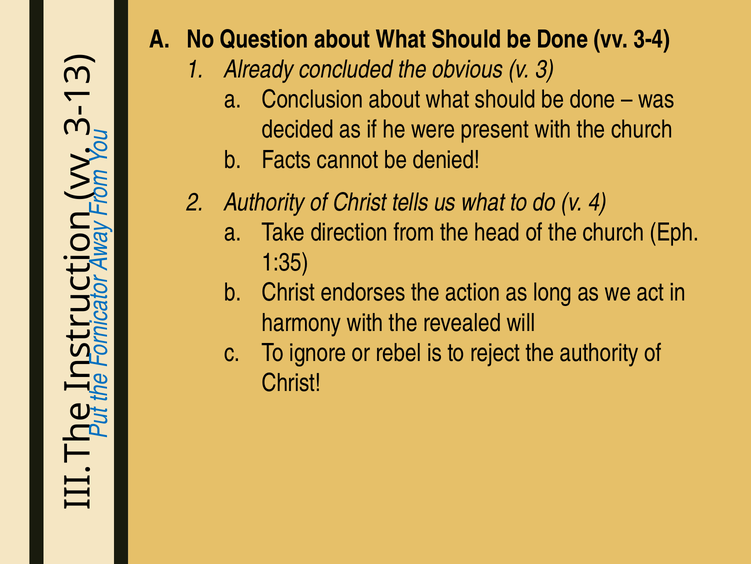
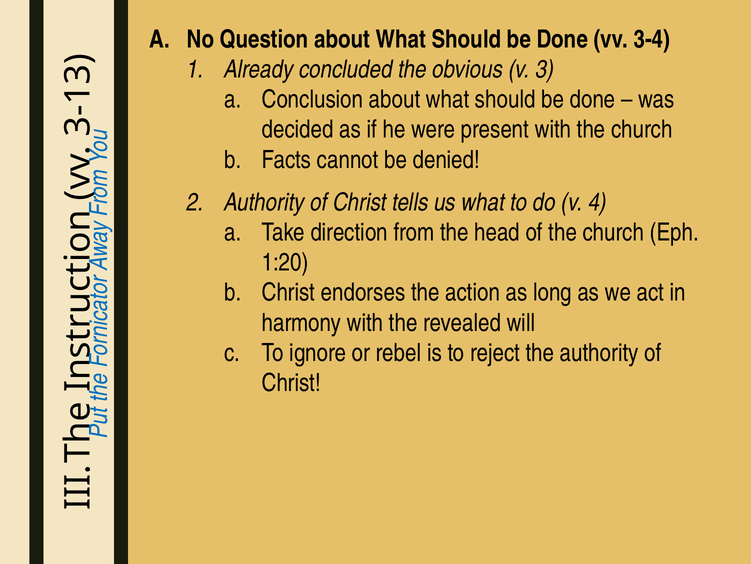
1:35: 1:35 -> 1:20
